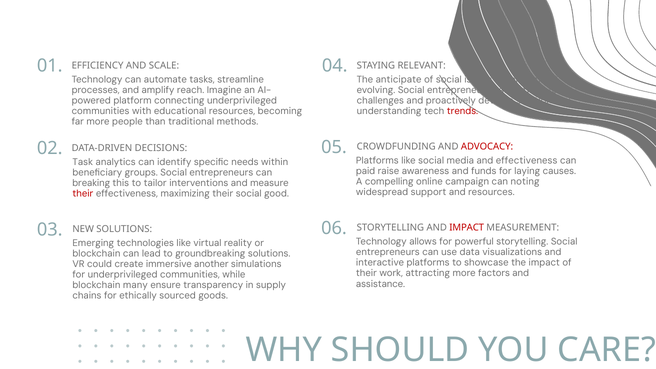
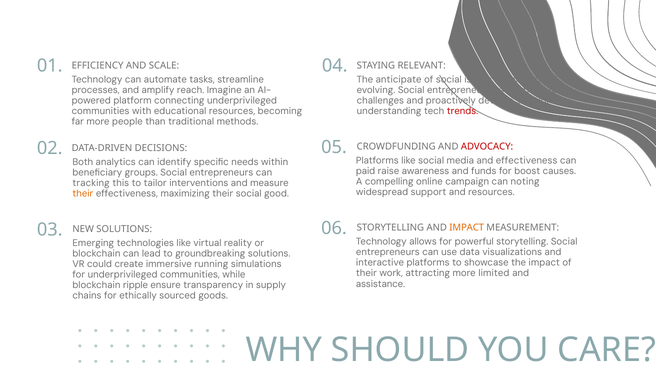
Task: Task -> Both
laying: laying -> boost
breaking: breaking -> tracking
their at (83, 194) colour: red -> orange
IMPACT at (467, 228) colour: red -> orange
another: another -> running
factors: factors -> limited
many: many -> ripple
